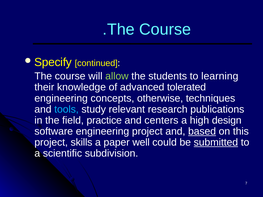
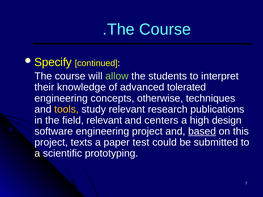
learning: learning -> interpret
tools colour: light blue -> yellow
field practice: practice -> relevant
skills: skills -> texts
well: well -> test
submitted underline: present -> none
subdivision: subdivision -> prototyping
